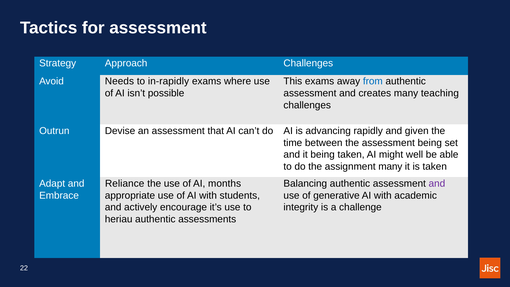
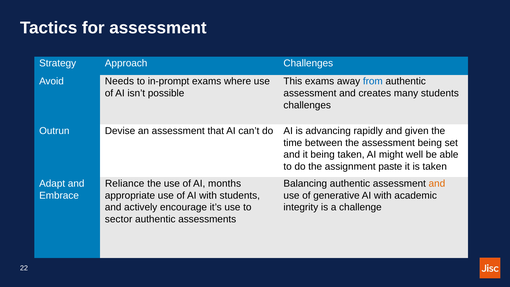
in-rapidly: in-rapidly -> in-prompt
many teaching: teaching -> students
assignment many: many -> paste
and at (437, 183) colour: purple -> orange
heriau: heriau -> sector
